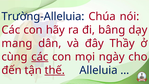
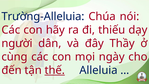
bâng: bâng -> thiếu
mang: mang -> người
các at (40, 57) underline: present -> none
